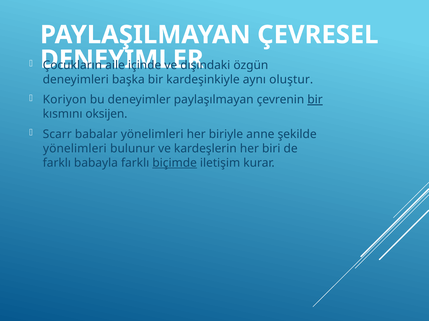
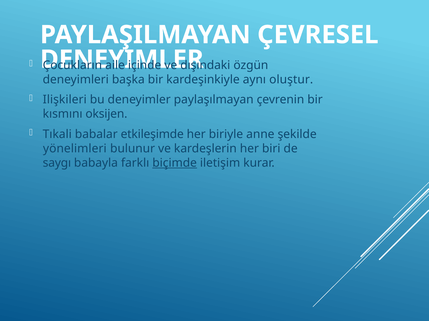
Koriyon: Koriyon -> Ilişkileri
bir at (315, 100) underline: present -> none
Scarr: Scarr -> Tıkali
babalar yönelimleri: yönelimleri -> etkileşimde
farklı at (57, 163): farklı -> saygı
